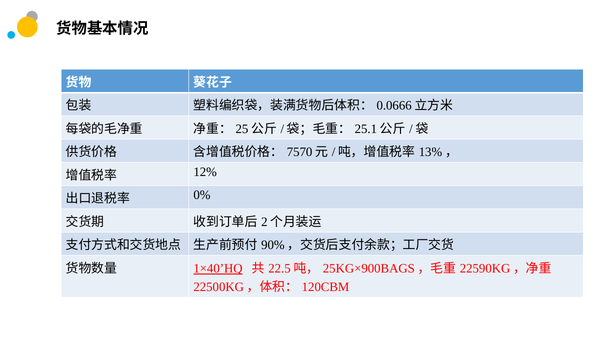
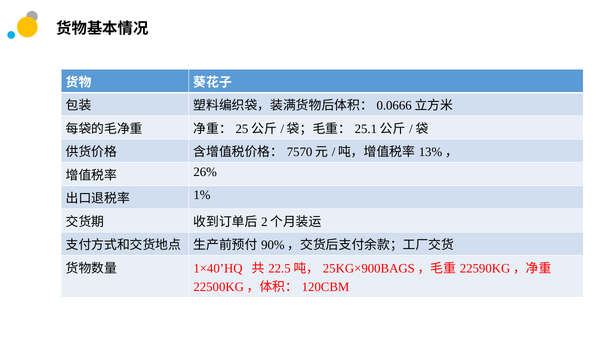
12%: 12% -> 26%
0%: 0% -> 1%
1×40’HQ underline: present -> none
